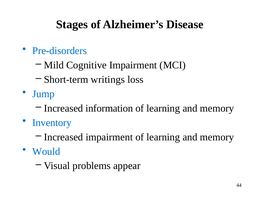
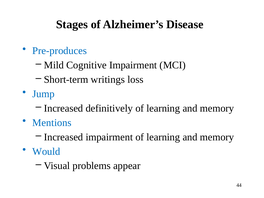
Pre-disorders: Pre-disorders -> Pre-produces
information: information -> definitively
Inventory: Inventory -> Mentions
